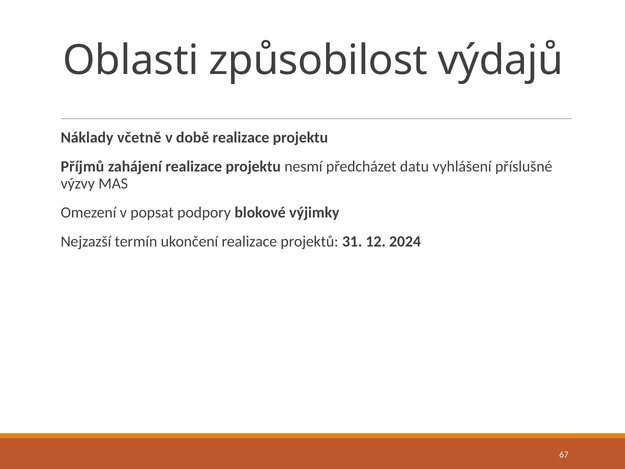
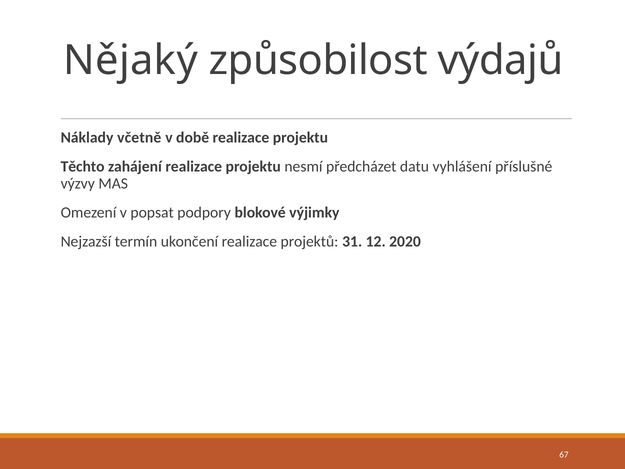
Oblasti: Oblasti -> Nějaký
Příjmů: Příjmů -> Těchto
2024: 2024 -> 2020
